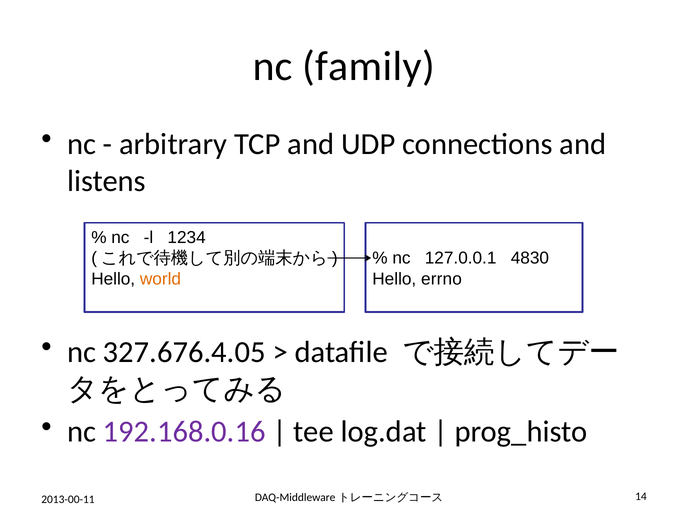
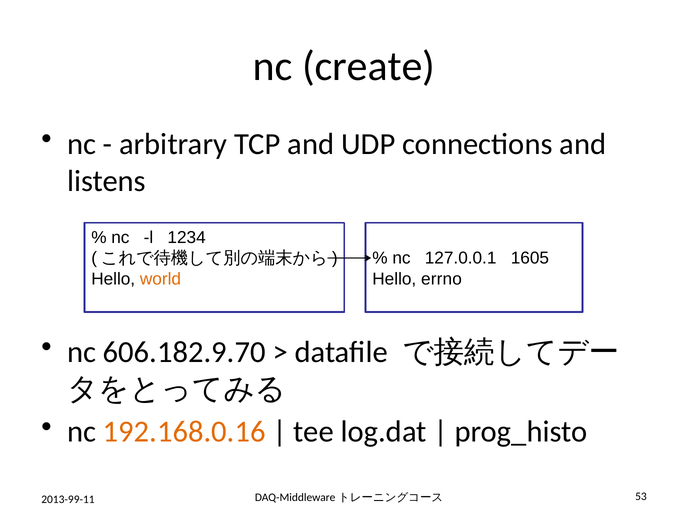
family: family -> create
4830: 4830 -> 1605
327.676.4.05: 327.676.4.05 -> 606.182.9.70
192.168.0.16 colour: purple -> orange
2013-00-11: 2013-00-11 -> 2013-99-11
14: 14 -> 53
